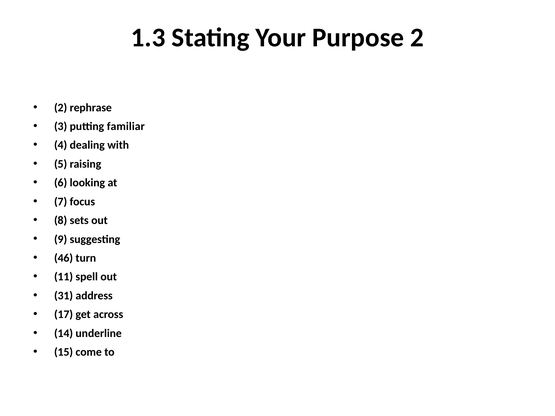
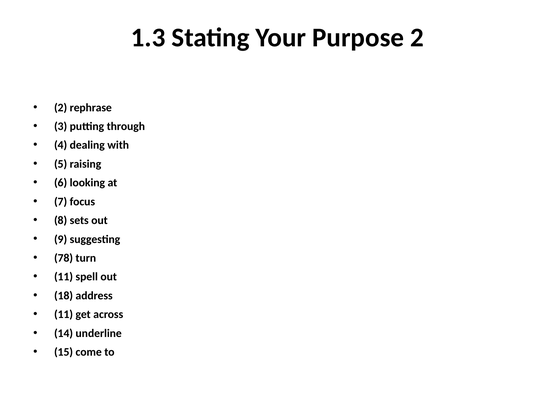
familiar: familiar -> through
46: 46 -> 78
31: 31 -> 18
17 at (64, 315): 17 -> 11
